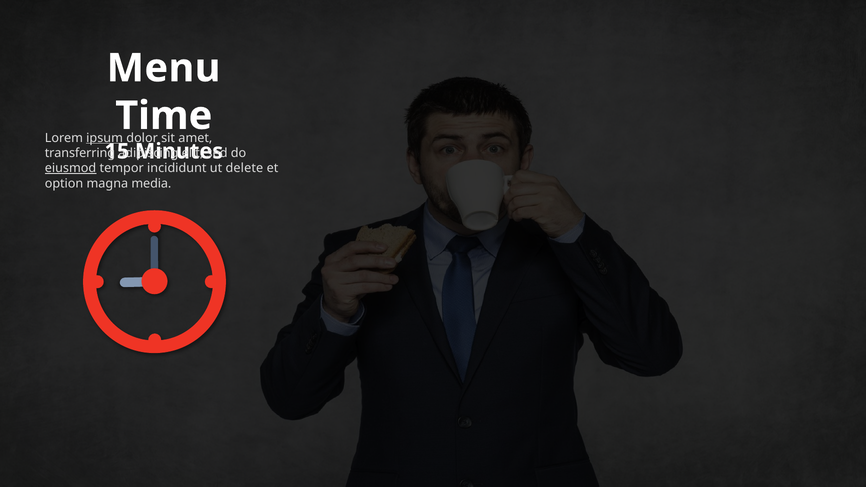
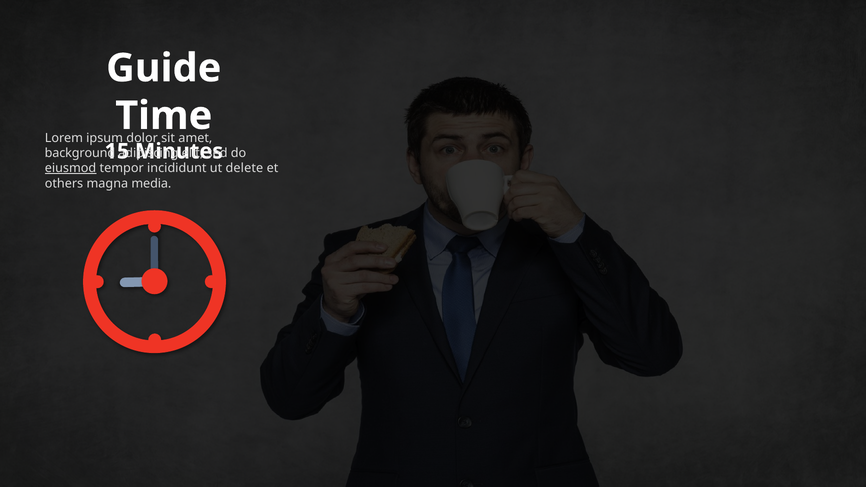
Menu: Menu -> Guide
ipsum underline: present -> none
transferring: transferring -> background
option: option -> others
